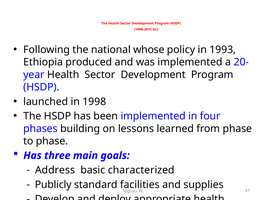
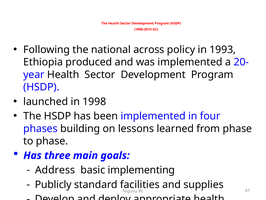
whose: whose -> across
characterized: characterized -> implementing
